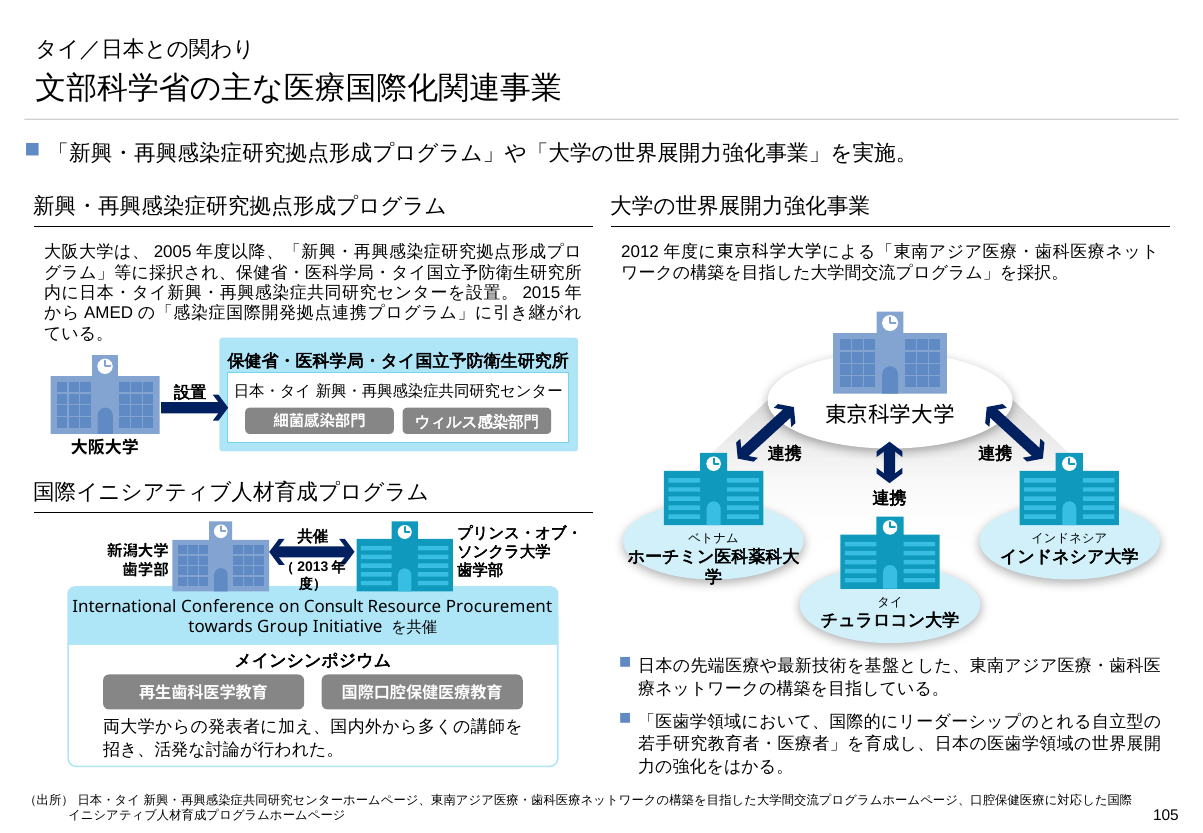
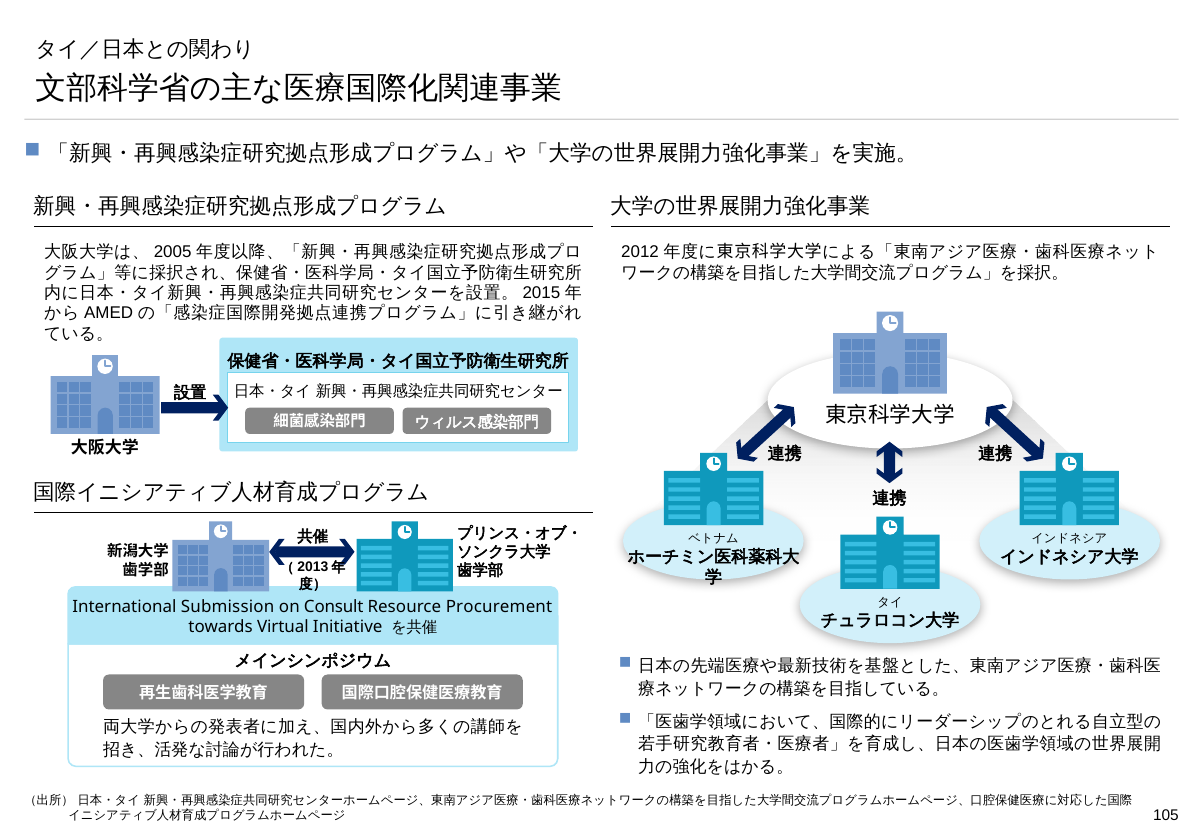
Conference: Conference -> Submission
Group: Group -> Virtual
